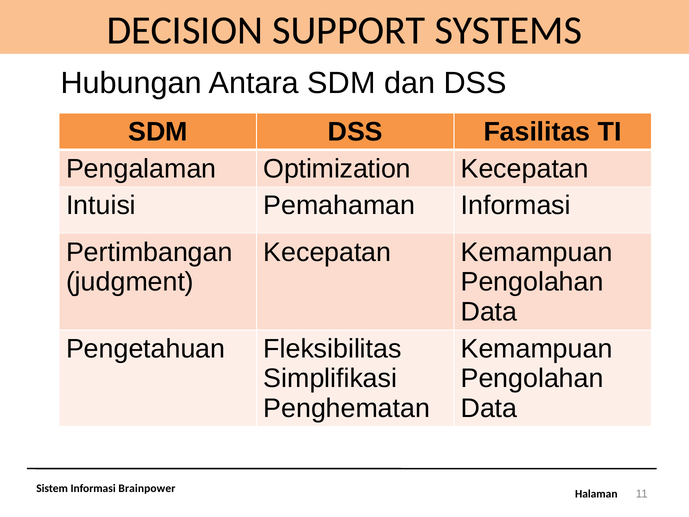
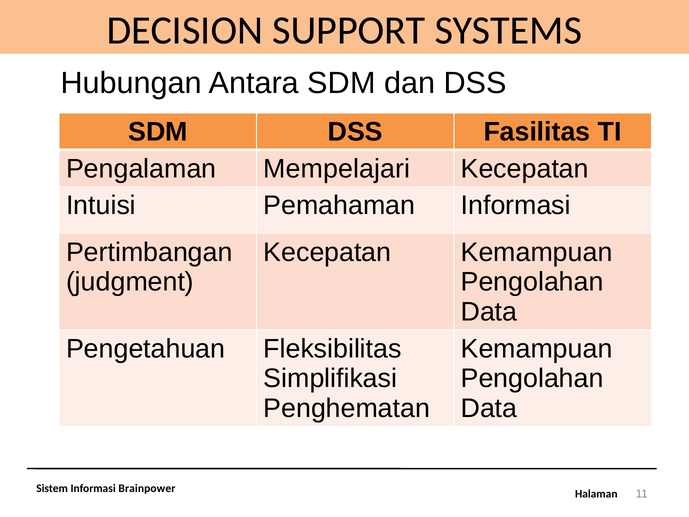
Optimization: Optimization -> Mempelajari
